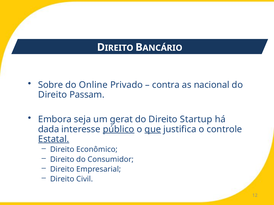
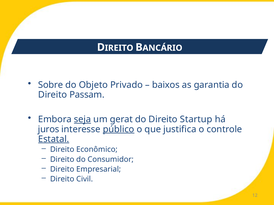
Online: Online -> Objeto
contra: contra -> baixos
nacional: nacional -> garantia
seja underline: none -> present
dada: dada -> juros
que underline: present -> none
